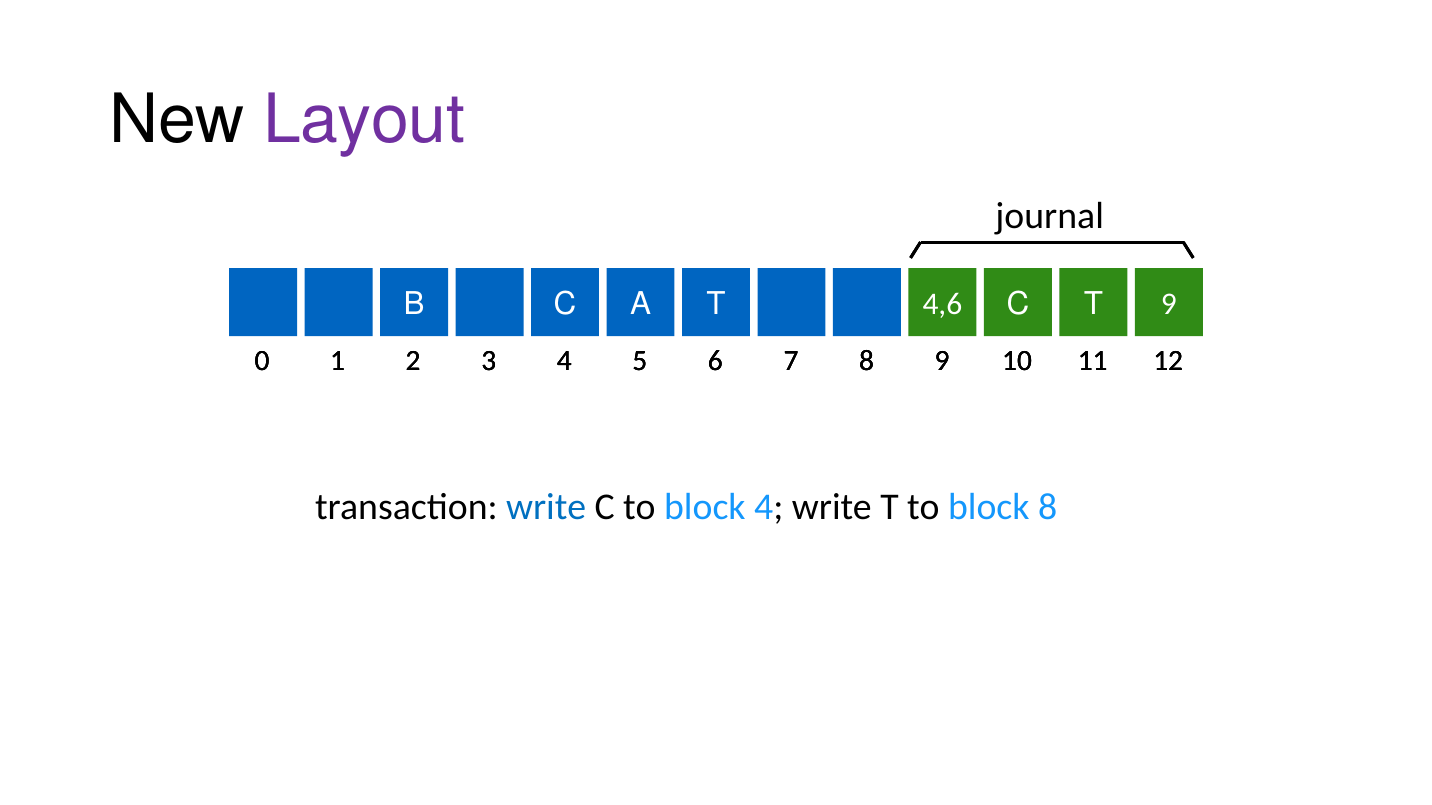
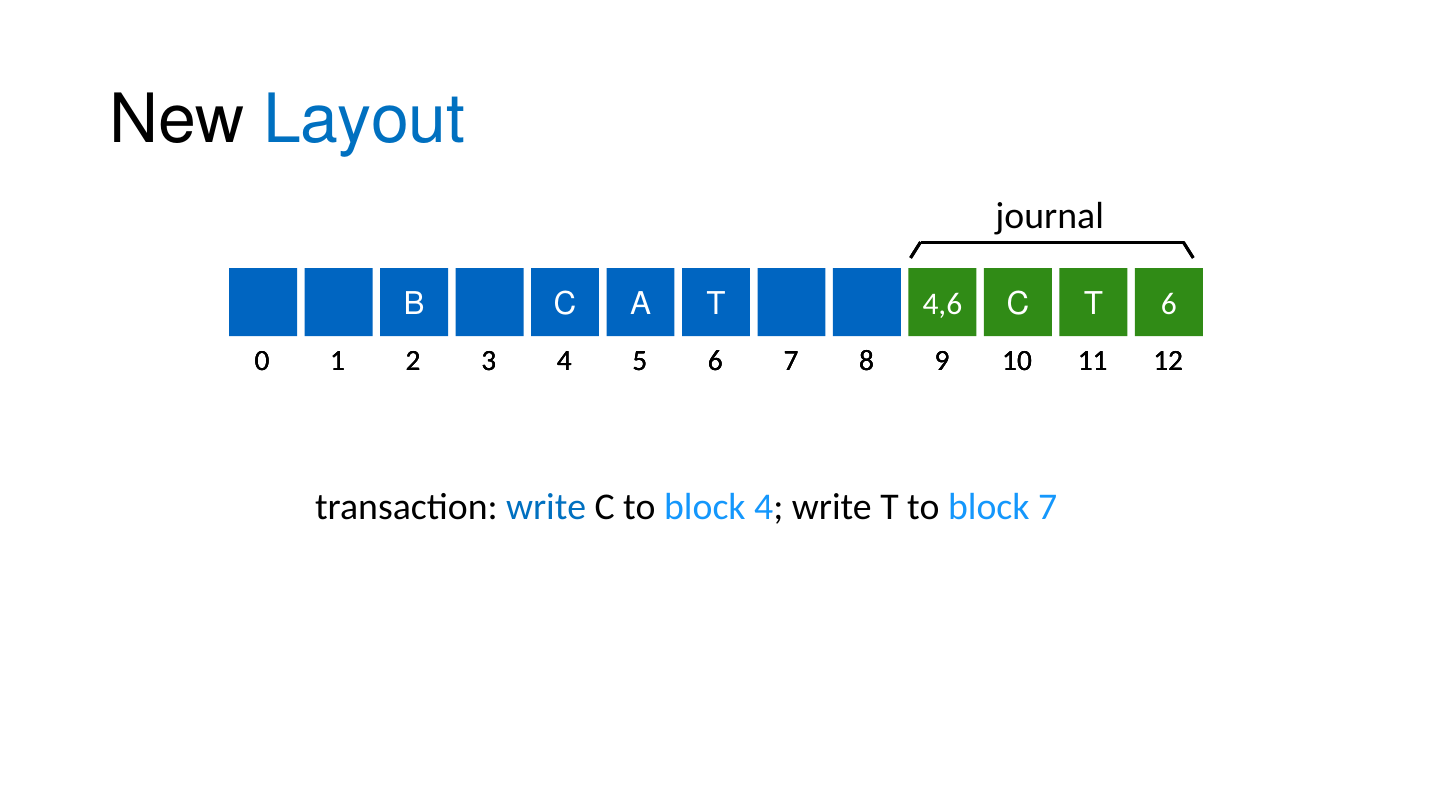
Layout colour: purple -> blue
T 9: 9 -> 6
block 8: 8 -> 7
